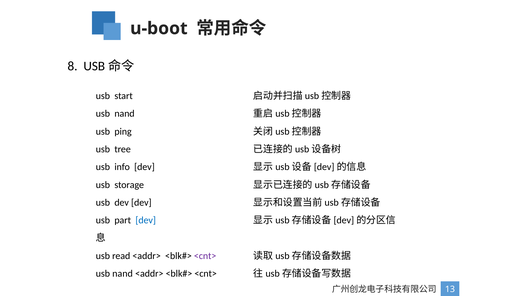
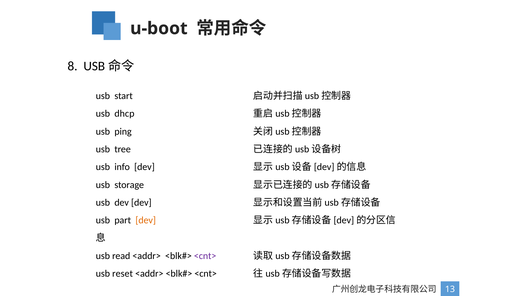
nand at (125, 113): nand -> dhcp
dev at (146, 220) colour: blue -> orange
nand at (123, 273): nand -> reset
